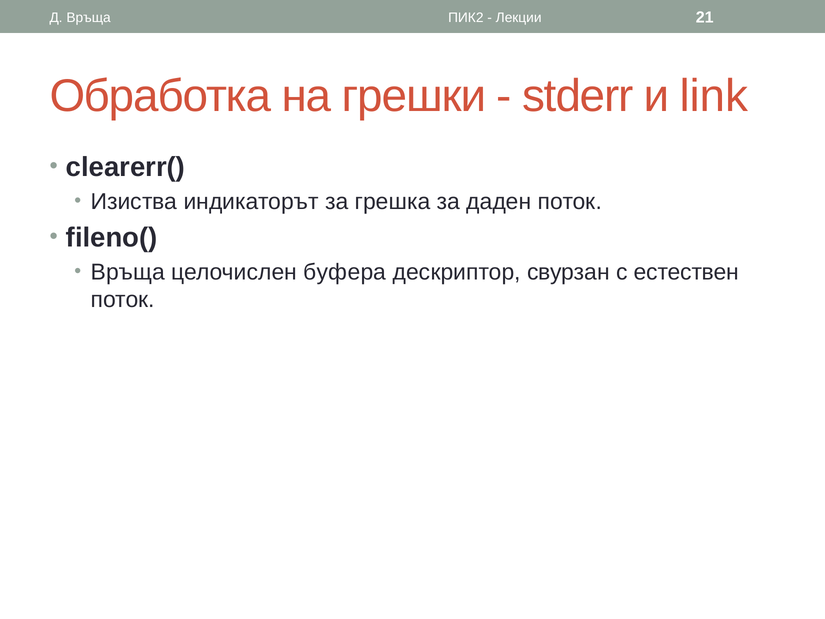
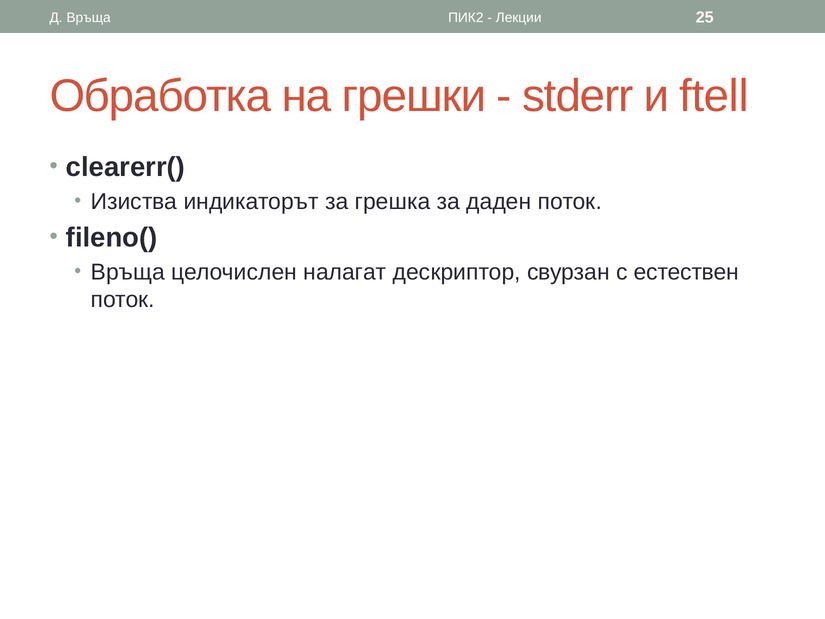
21: 21 -> 25
link: link -> ftell
буфера: буфера -> налагат
